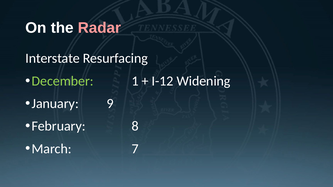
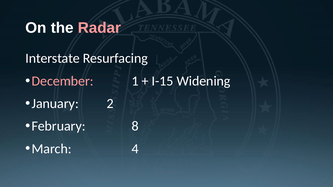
December colour: light green -> pink
I-12: I-12 -> I-15
9: 9 -> 2
7: 7 -> 4
